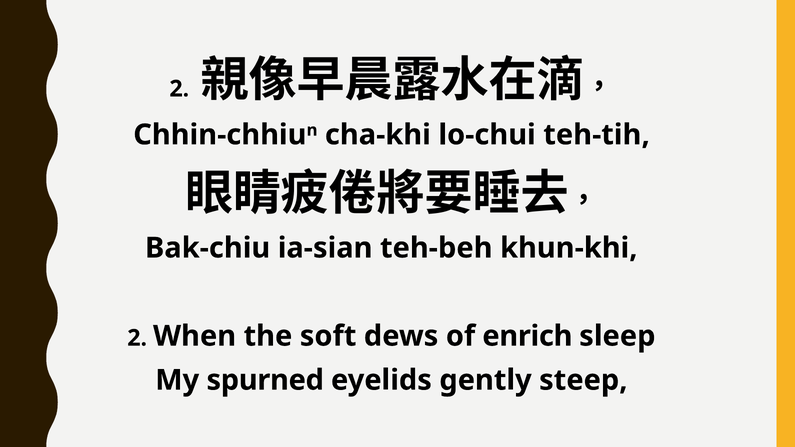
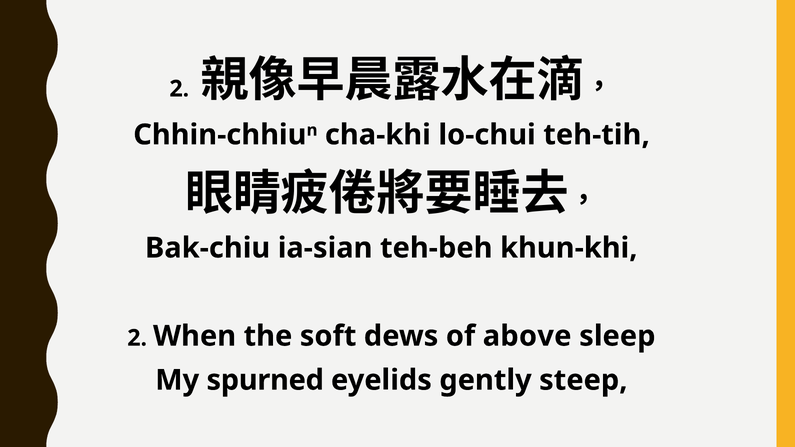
enrich: enrich -> above
